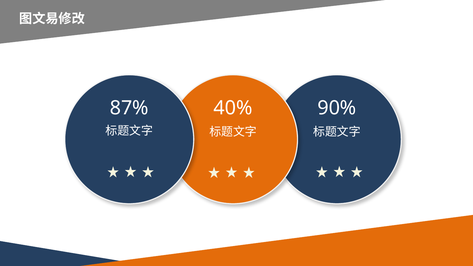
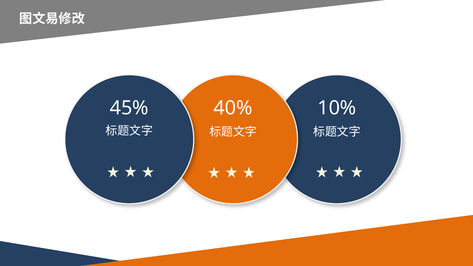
87%: 87% -> 45%
90%: 90% -> 10%
